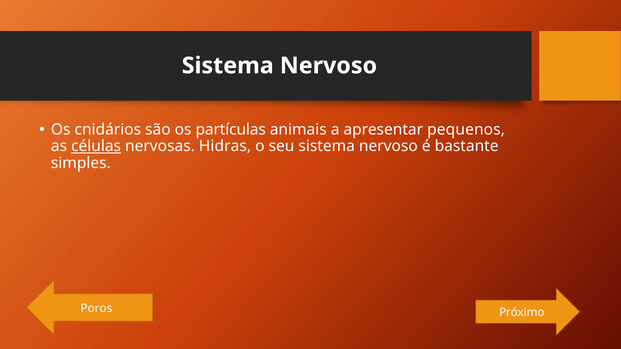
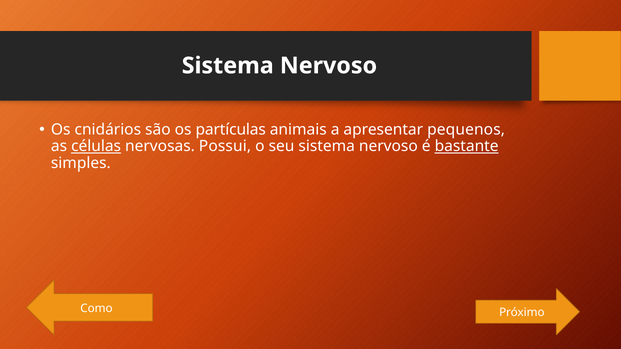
Hidras: Hidras -> Possui
bastante underline: none -> present
Poros: Poros -> Como
